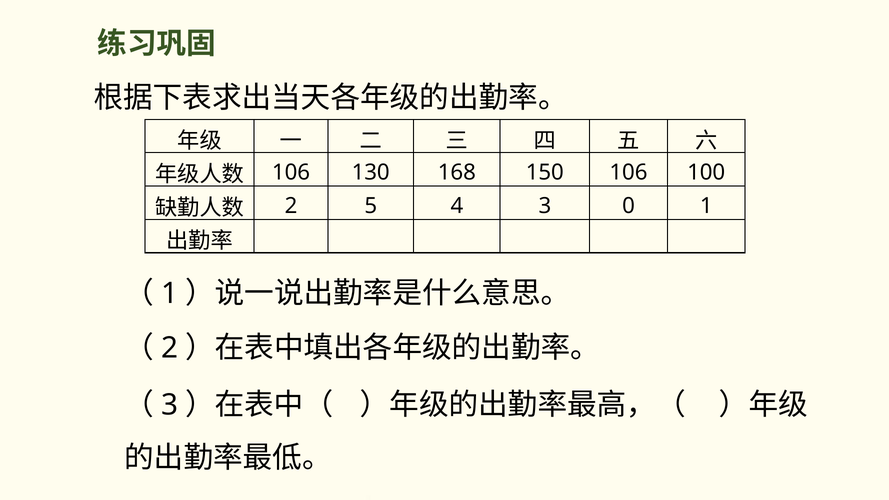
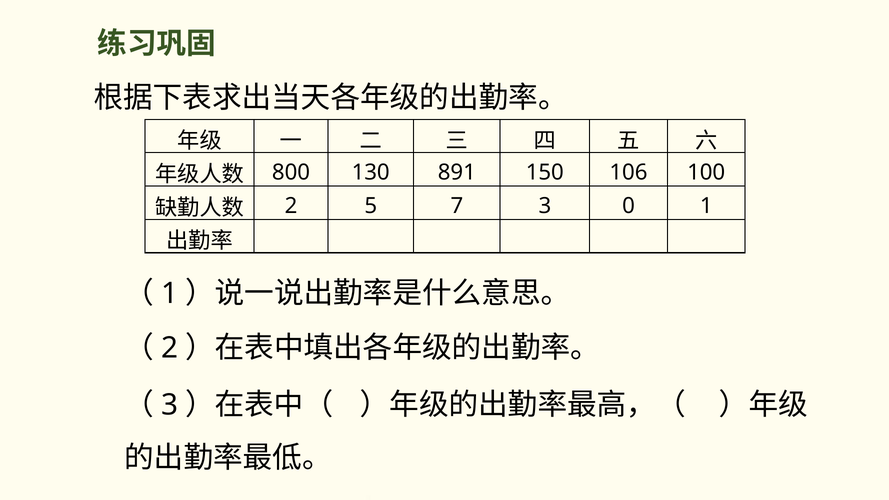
106 at (291, 172): 106 -> 800
168: 168 -> 891
4: 4 -> 7
